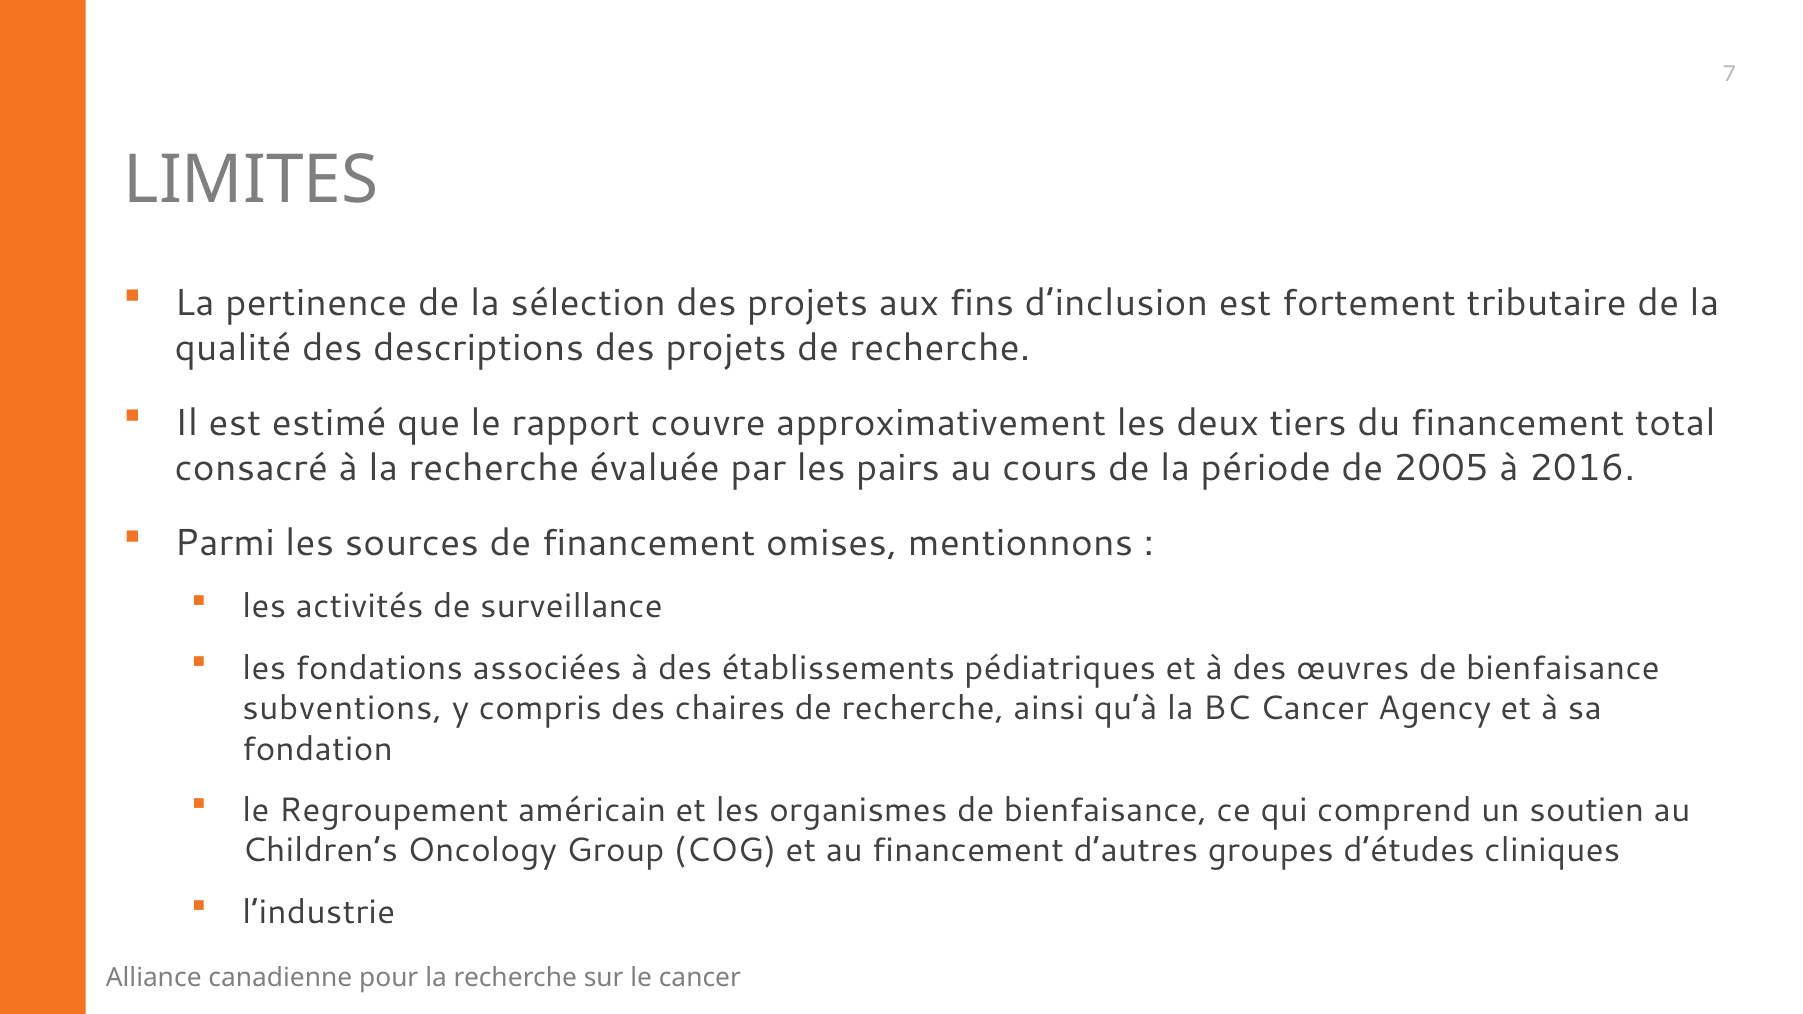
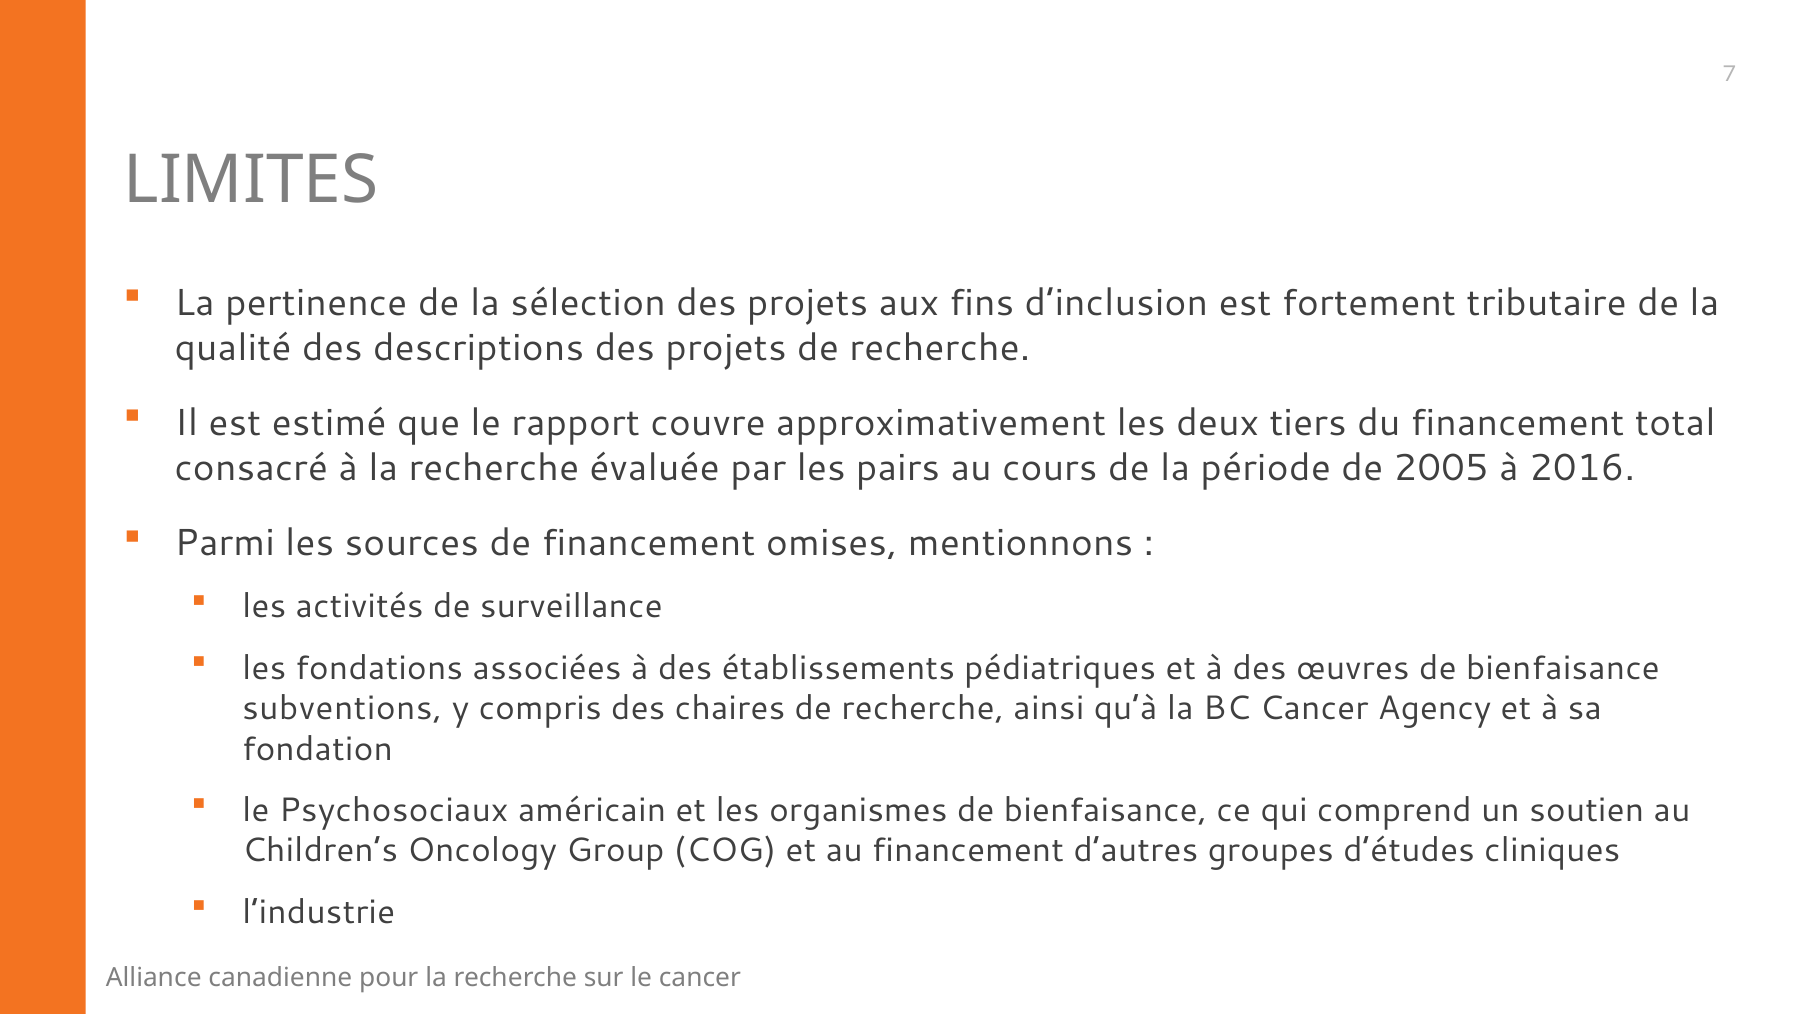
Regroupement: Regroupement -> Psychosociaux
